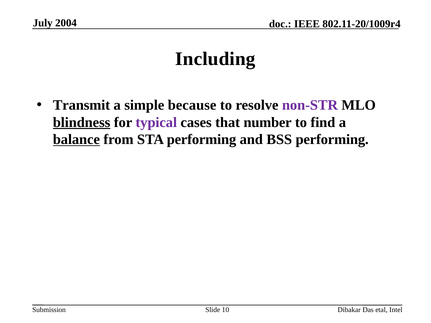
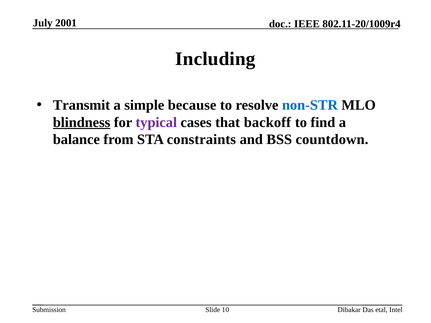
2004: 2004 -> 2001
non-STR colour: purple -> blue
number: number -> backoff
balance underline: present -> none
STA performing: performing -> constraints
BSS performing: performing -> countdown
